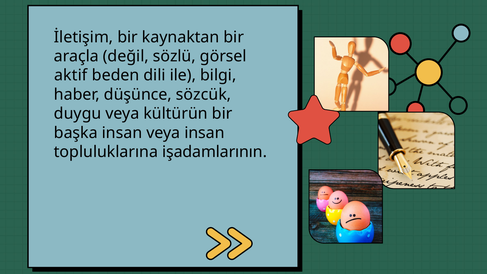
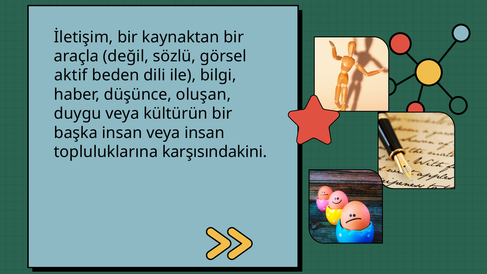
sözcük: sözcük -> oluşan
işadamlarının: işadamlarının -> karşısındakini
